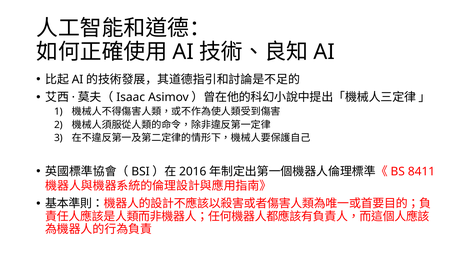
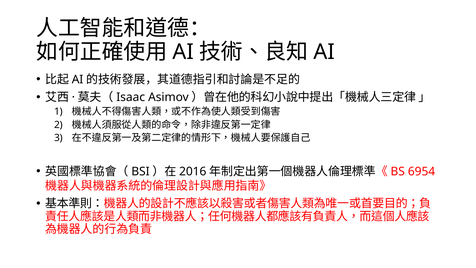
8411: 8411 -> 6954
